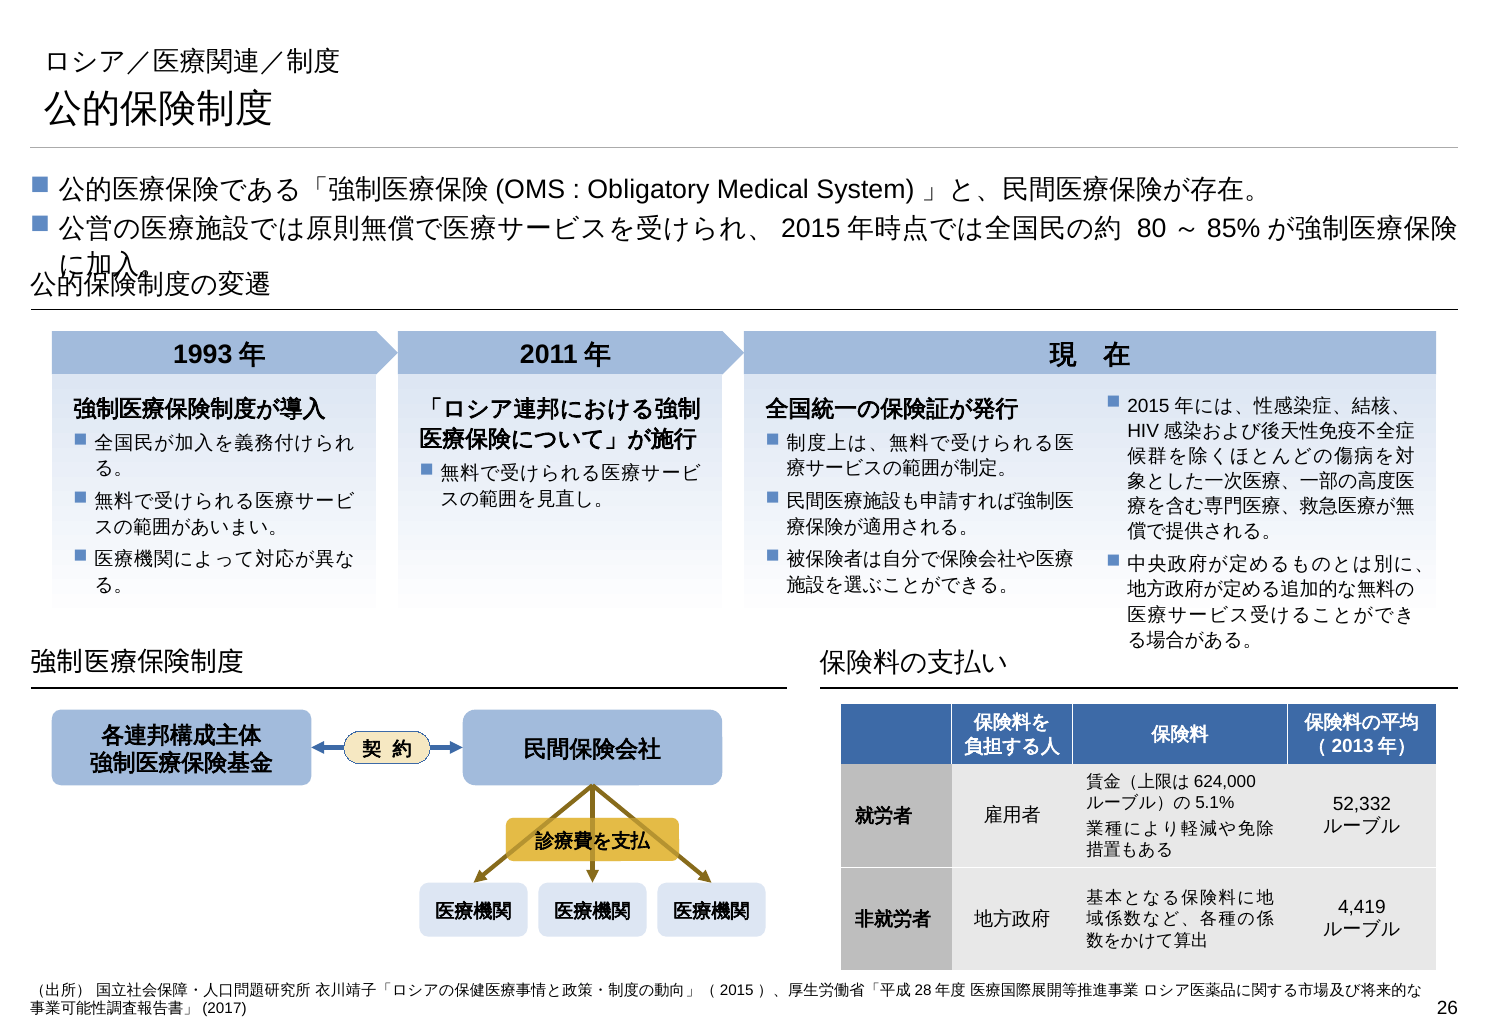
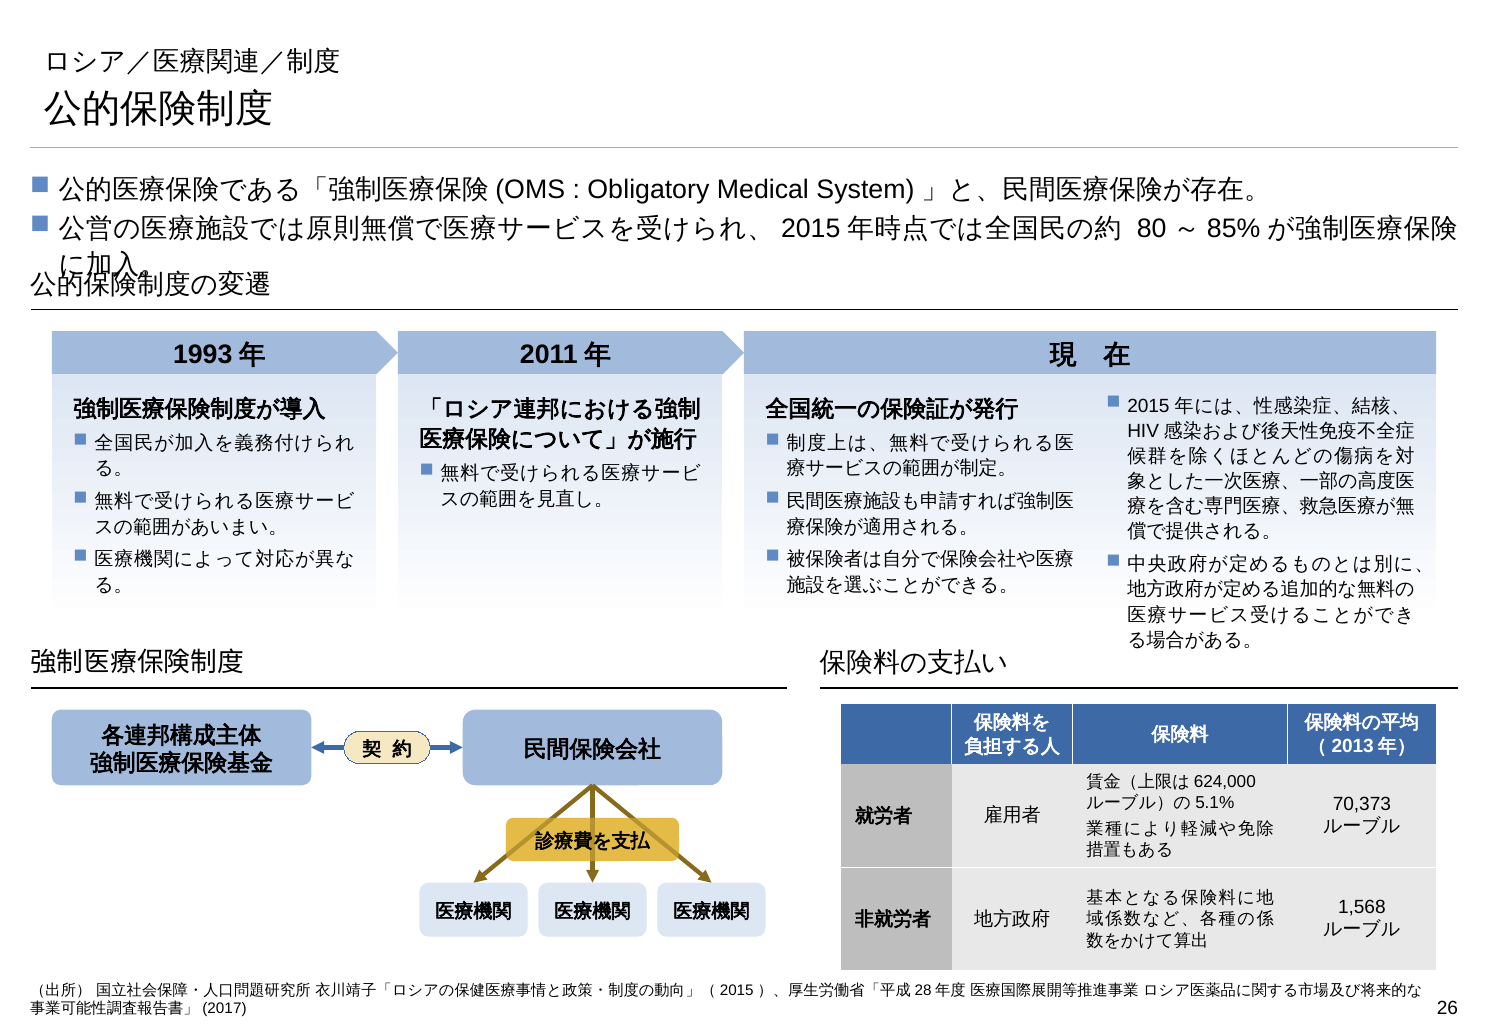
52,332: 52,332 -> 70,373
4,419: 4,419 -> 1,568
